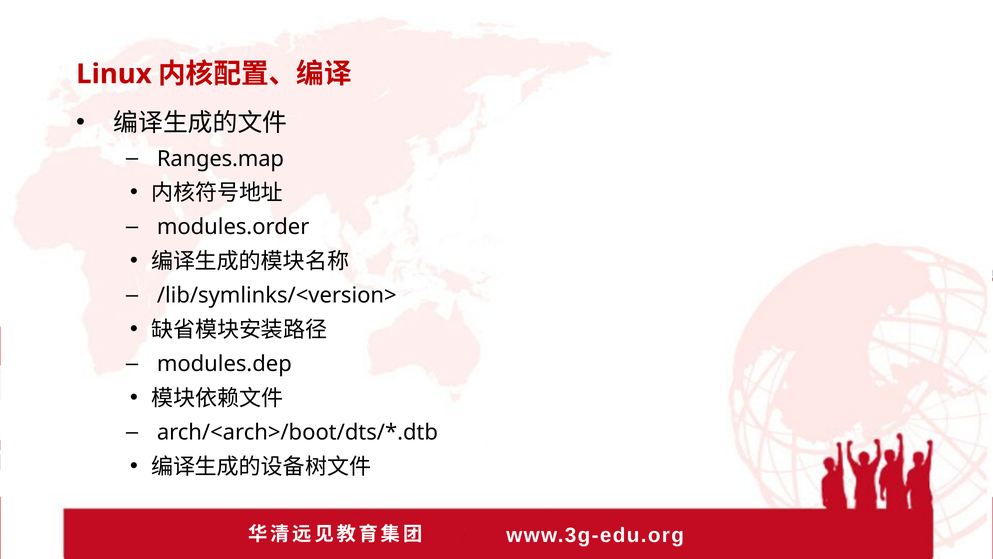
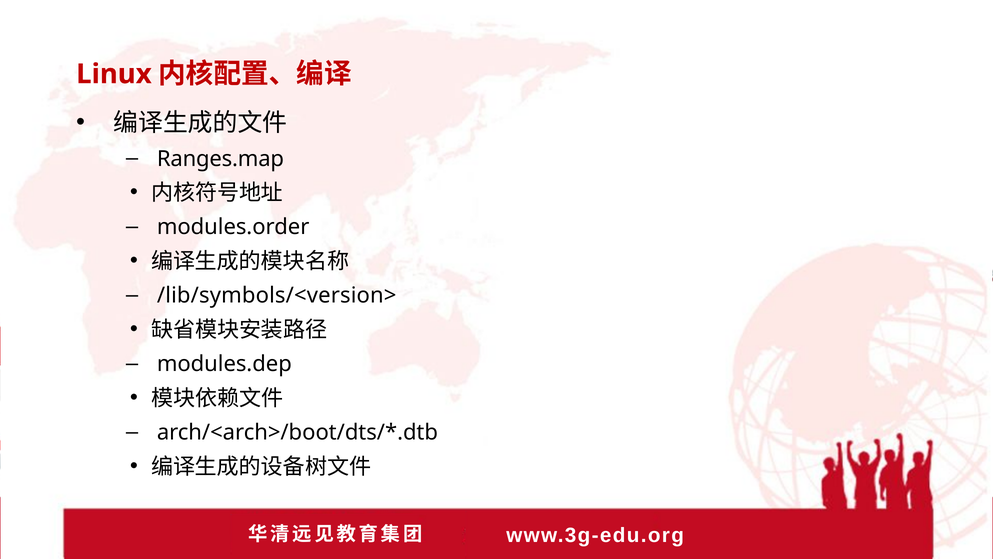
/lib/symlinks/<version>: /lib/symlinks/<version> -> /lib/symbols/<version>
